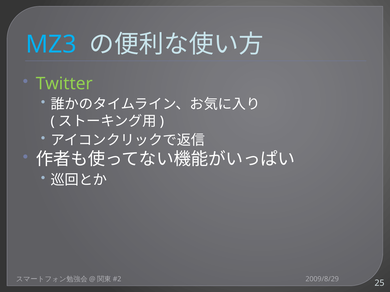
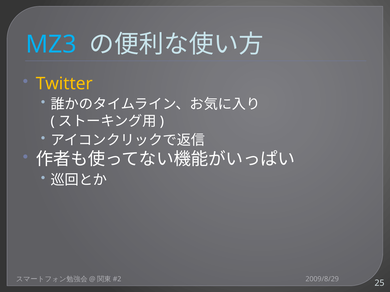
Twitter colour: light green -> yellow
